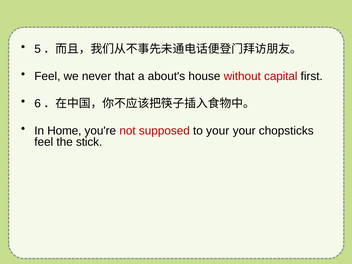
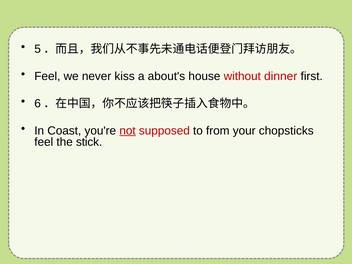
that: that -> kiss
capital: capital -> dinner
Home: Home -> Coast
not underline: none -> present
to your: your -> from
